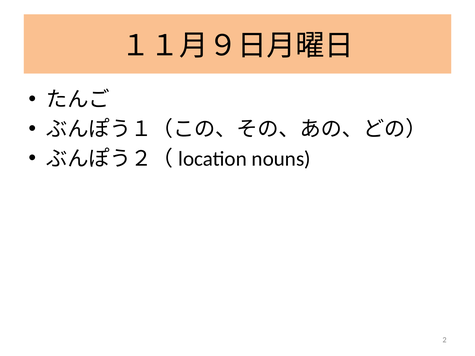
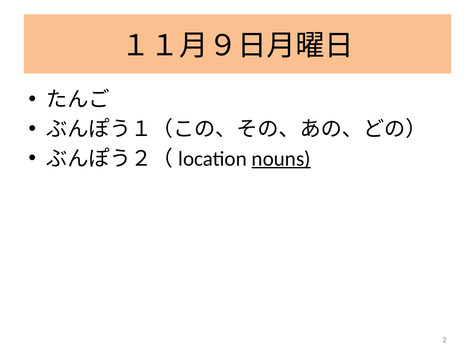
nouns underline: none -> present
